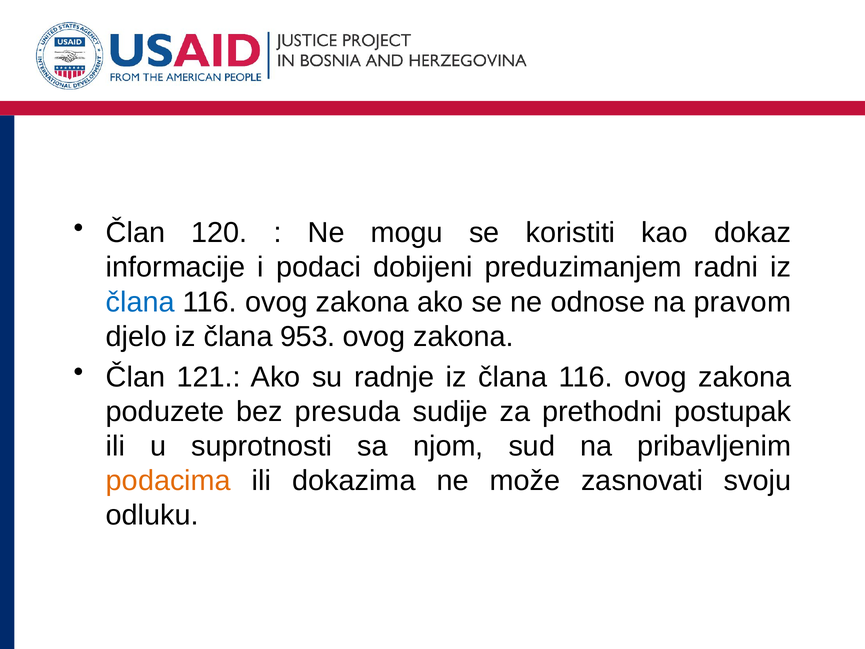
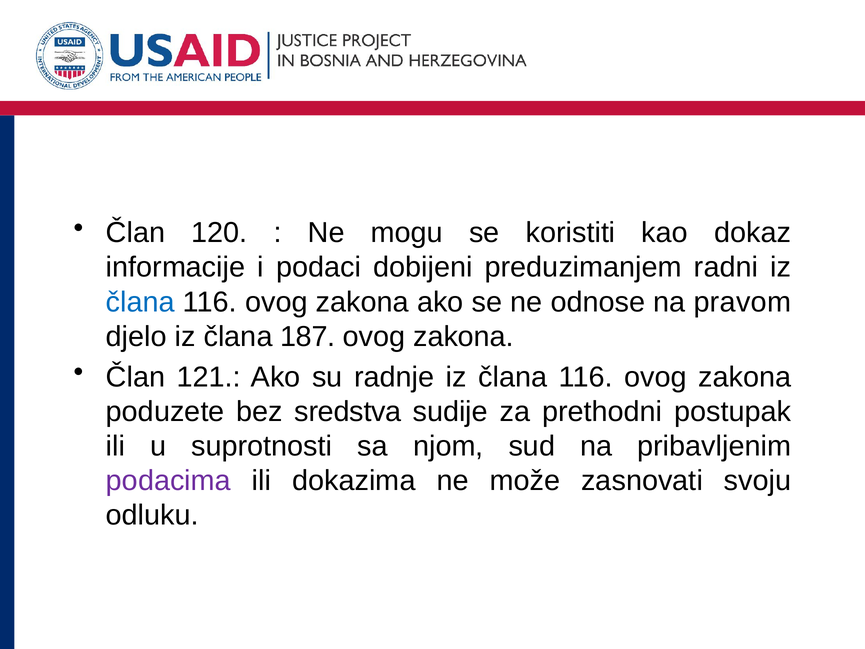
953: 953 -> 187
presuda: presuda -> sredstva
podacima colour: orange -> purple
